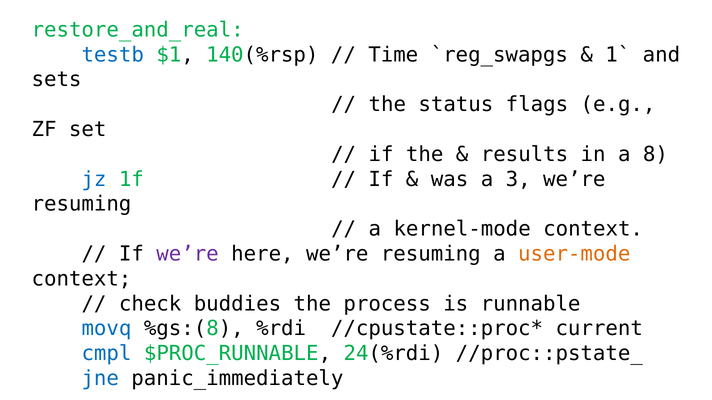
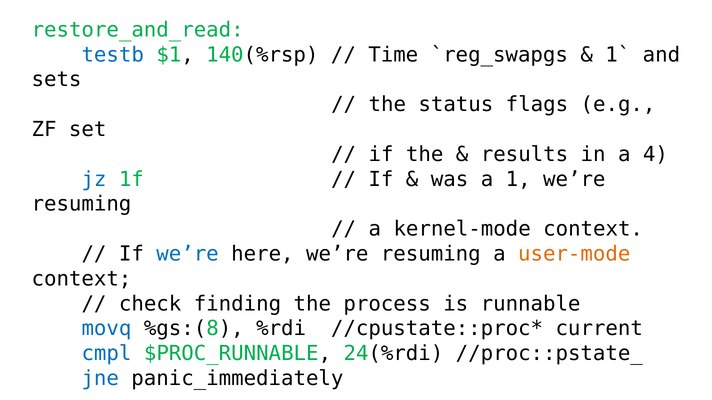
restore_and_real: restore_and_real -> restore_and_read
8: 8 -> 4
a 3: 3 -> 1
we’re at (188, 254) colour: purple -> blue
buddies: buddies -> finding
